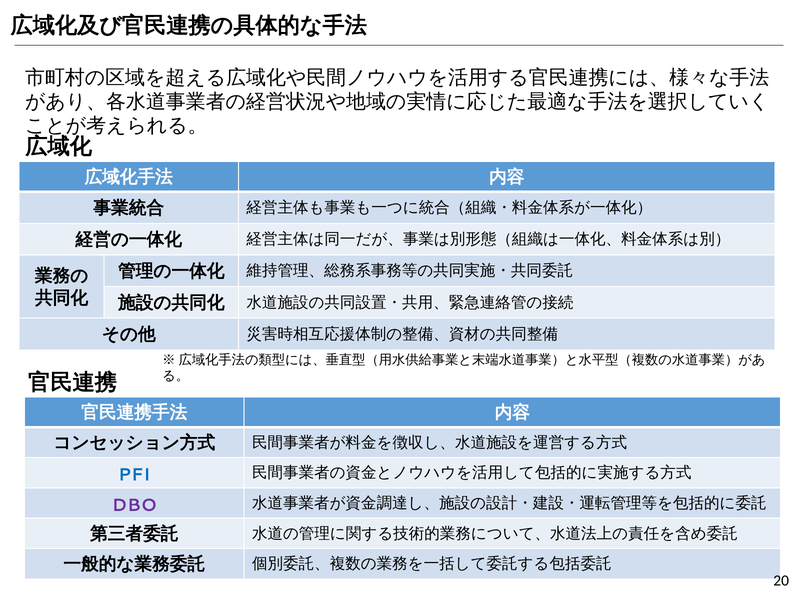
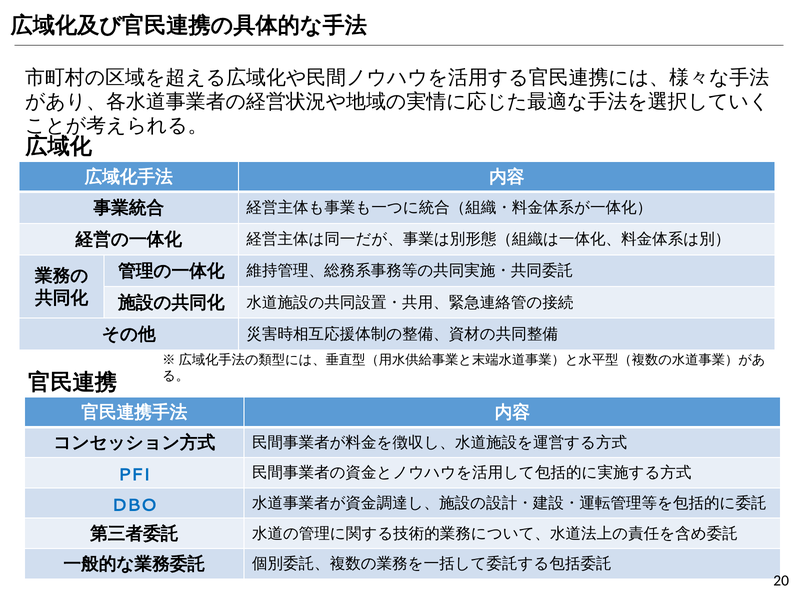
DBO colour: purple -> blue
